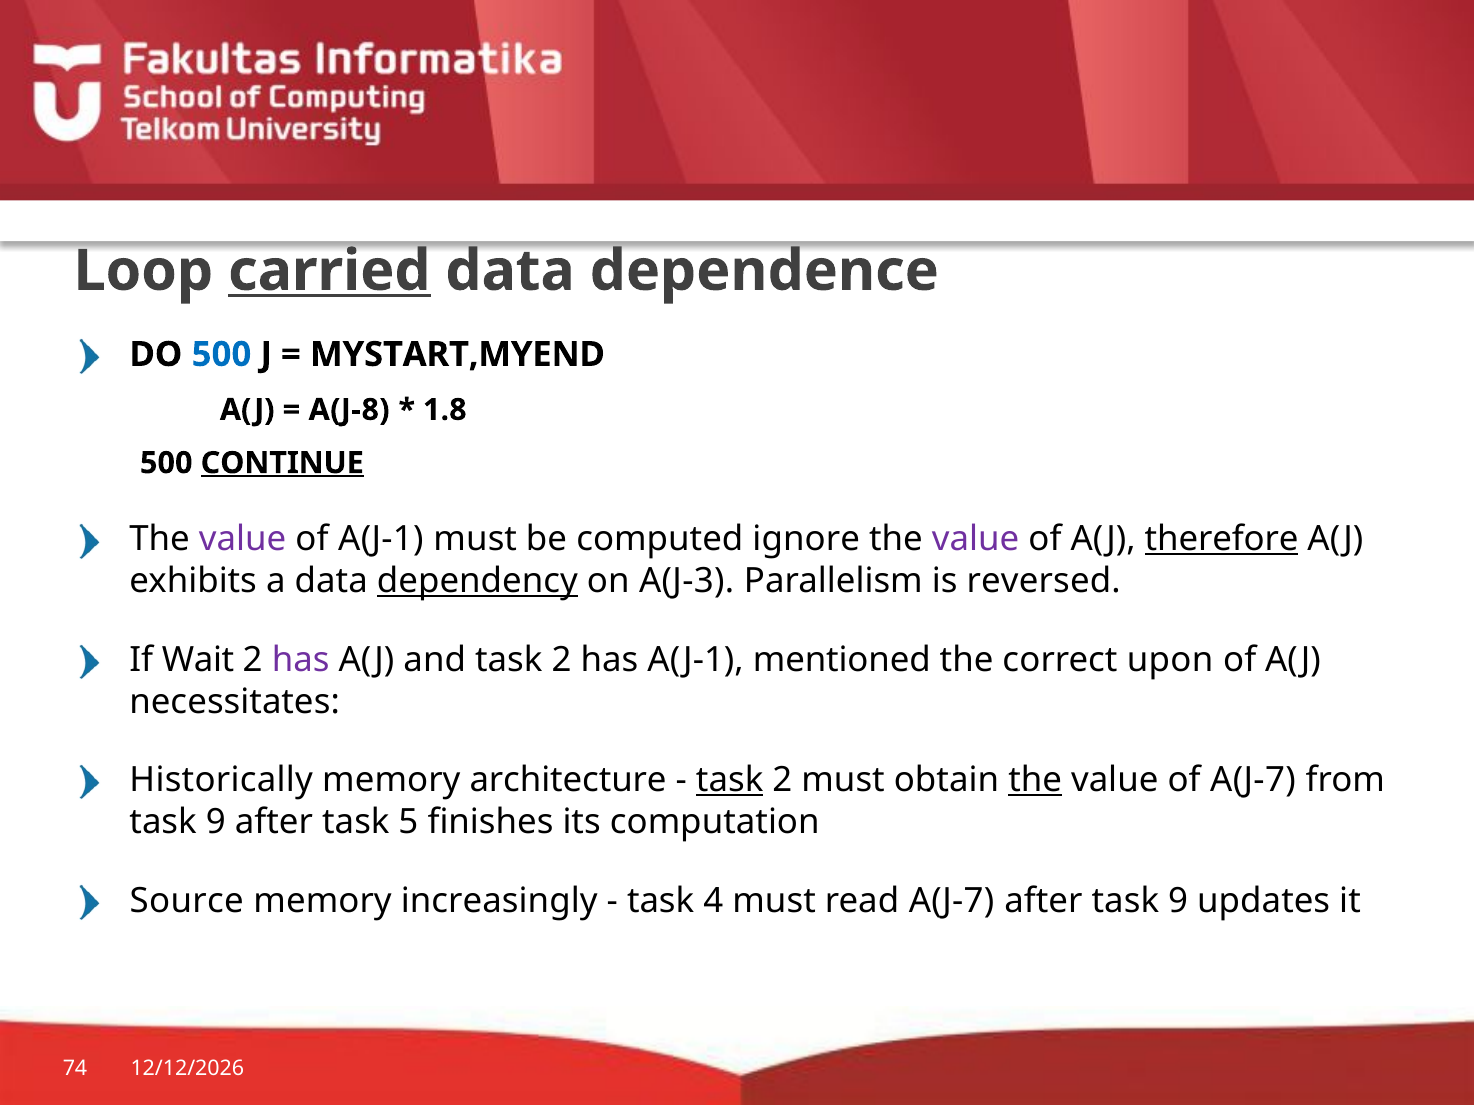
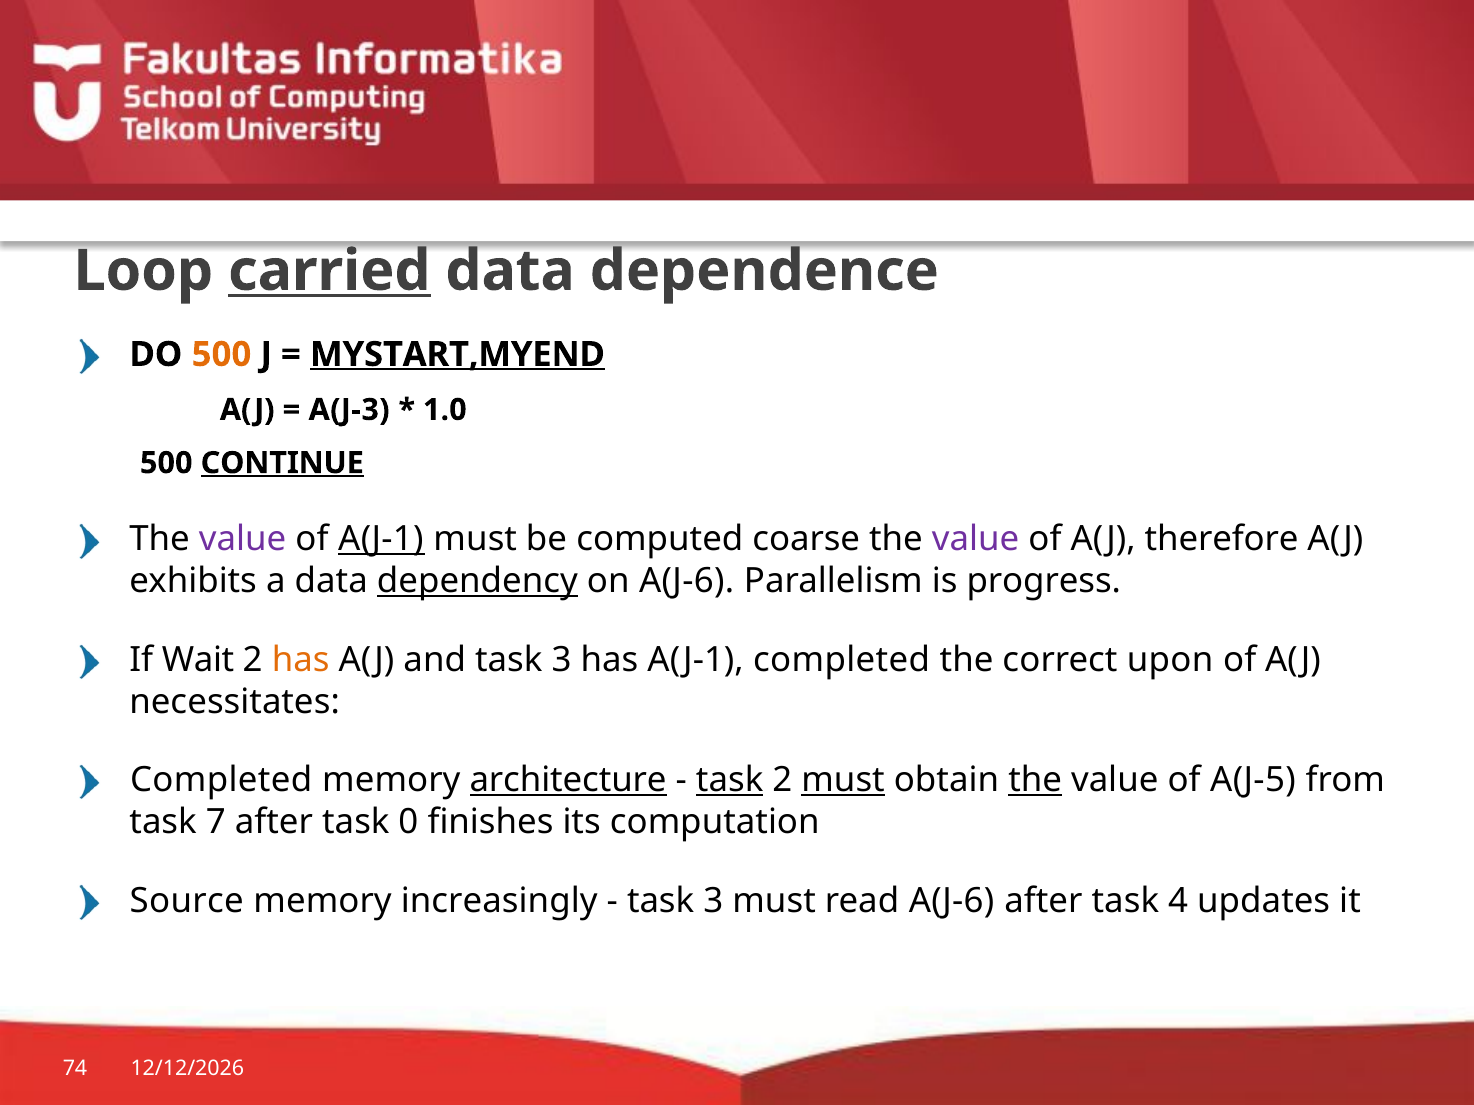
500 at (221, 355) colour: blue -> orange
MYSTART,MYEND underline: none -> present
A(J-8: A(J-8 -> A(J-3
1.8: 1.8 -> 1.0
A(J-1 at (381, 540) underline: none -> present
ignore: ignore -> coarse
therefore underline: present -> none
on A(J-3: A(J-3 -> A(J-6
reversed: reversed -> progress
has at (301, 660) colour: purple -> orange
and task 2: 2 -> 3
A(J-1 mentioned: mentioned -> completed
Historically at (221, 781): Historically -> Completed
architecture underline: none -> present
must at (843, 781) underline: none -> present
of A(J-7: A(J-7 -> A(J-5
9 at (216, 822): 9 -> 7
5: 5 -> 0
4 at (713, 901): 4 -> 3
read A(J-7: A(J-7 -> A(J-6
after task 9: 9 -> 4
